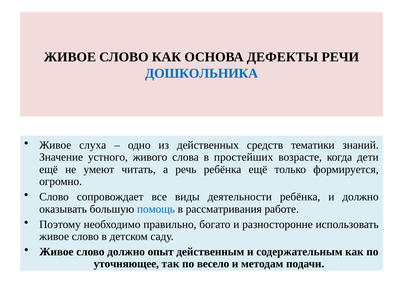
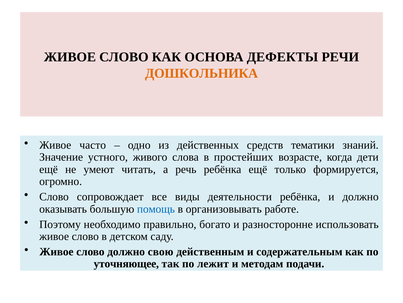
ДОШКОЛЬНИКА colour: blue -> orange
слуха: слуха -> часто
рассматривания: рассматривания -> организовывать
опыт: опыт -> свою
весело: весело -> лежит
